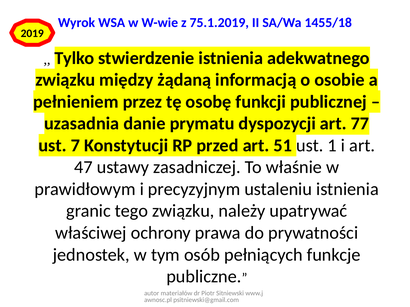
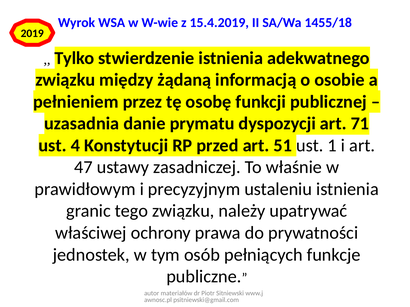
75.1.2019: 75.1.2019 -> 15.4.2019
77: 77 -> 71
7: 7 -> 4
